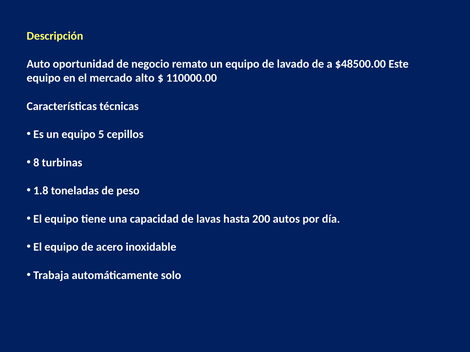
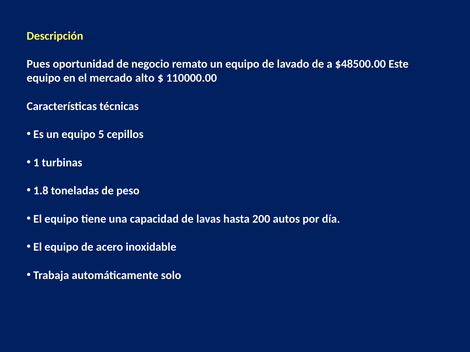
Auto: Auto -> Pues
8: 8 -> 1
